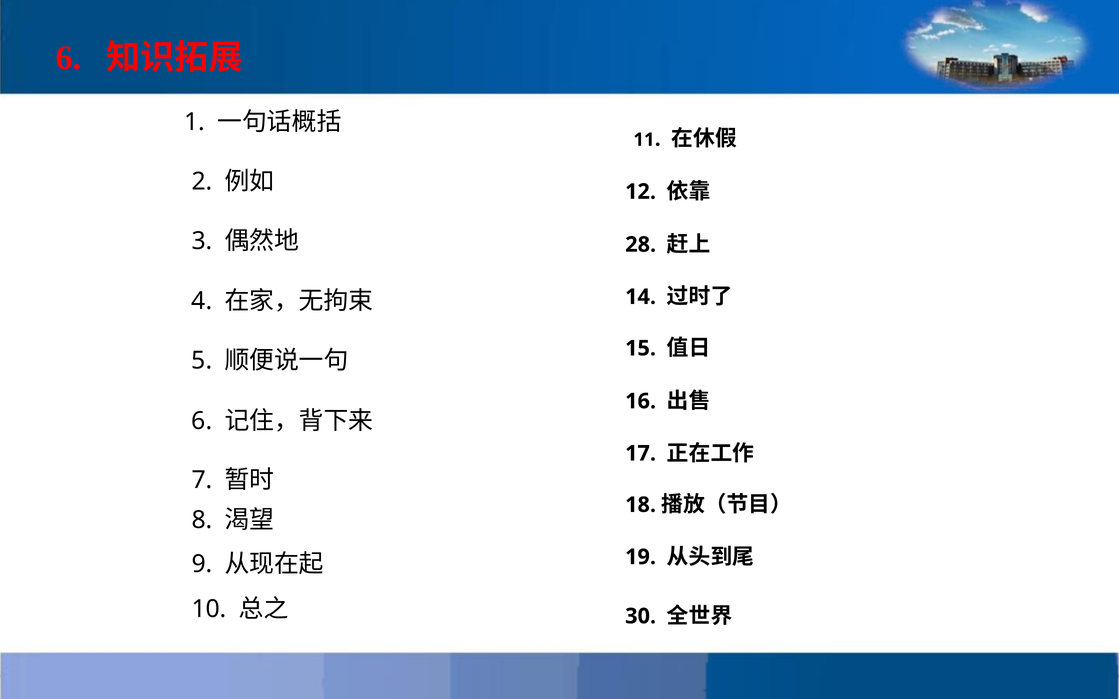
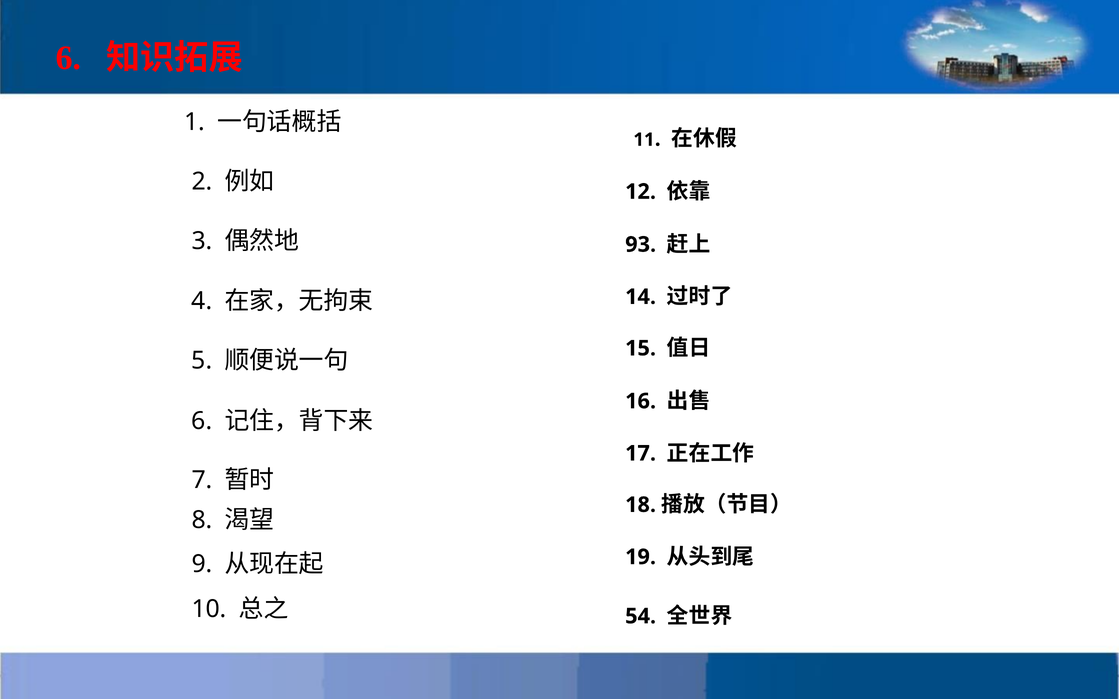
28: 28 -> 93
30: 30 -> 54
